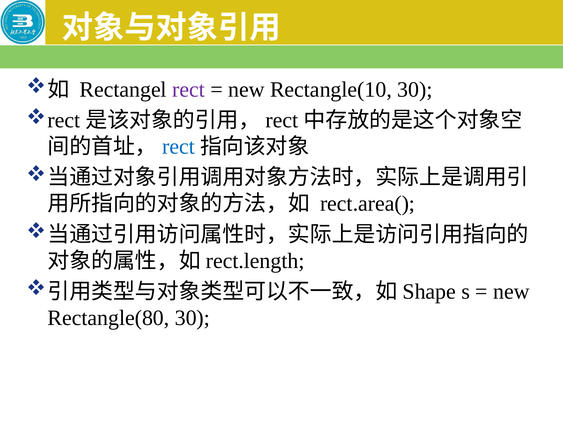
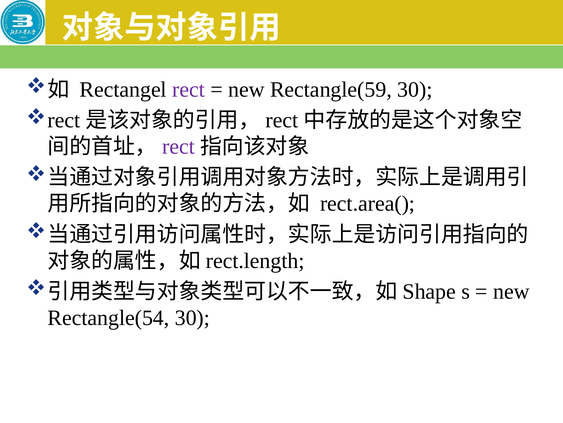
Rectangle(10: Rectangle(10 -> Rectangle(59
rect at (178, 146) colour: blue -> purple
Rectangle(80: Rectangle(80 -> Rectangle(54
